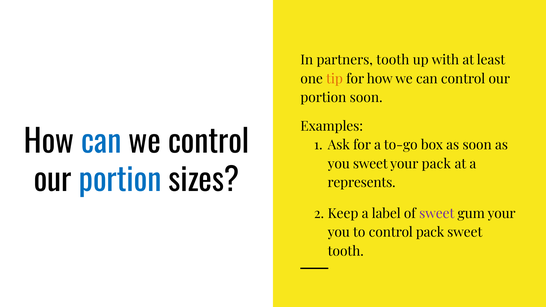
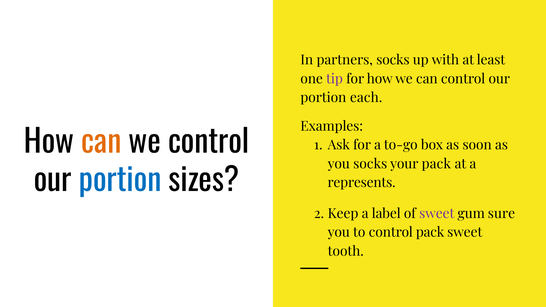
partners tooth: tooth -> socks
tip colour: orange -> purple
portion soon: soon -> each
can at (101, 143) colour: blue -> orange
you sweet: sweet -> socks
gum your: your -> sure
